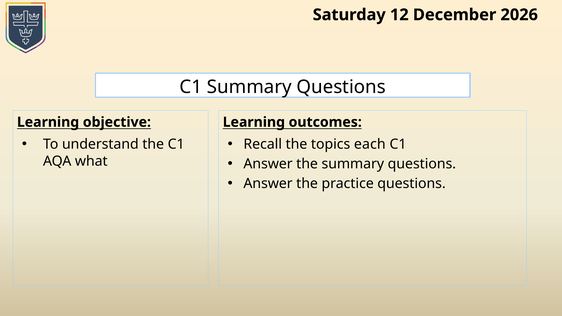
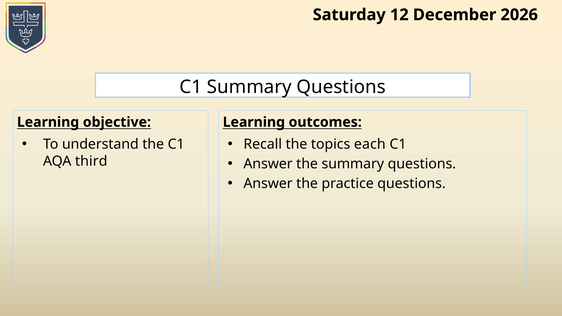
what: what -> third
